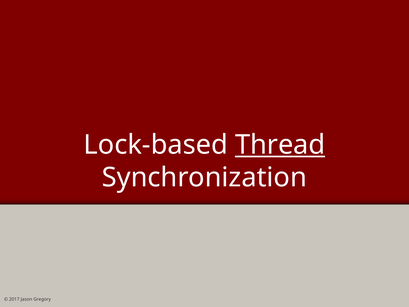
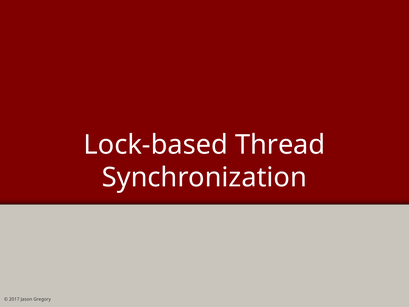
Thread underline: present -> none
